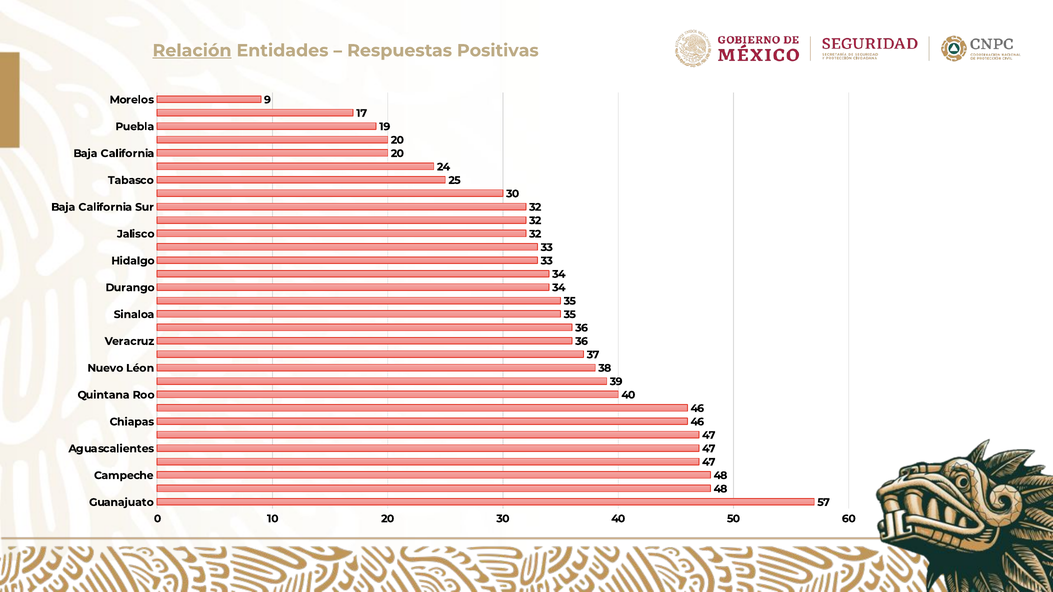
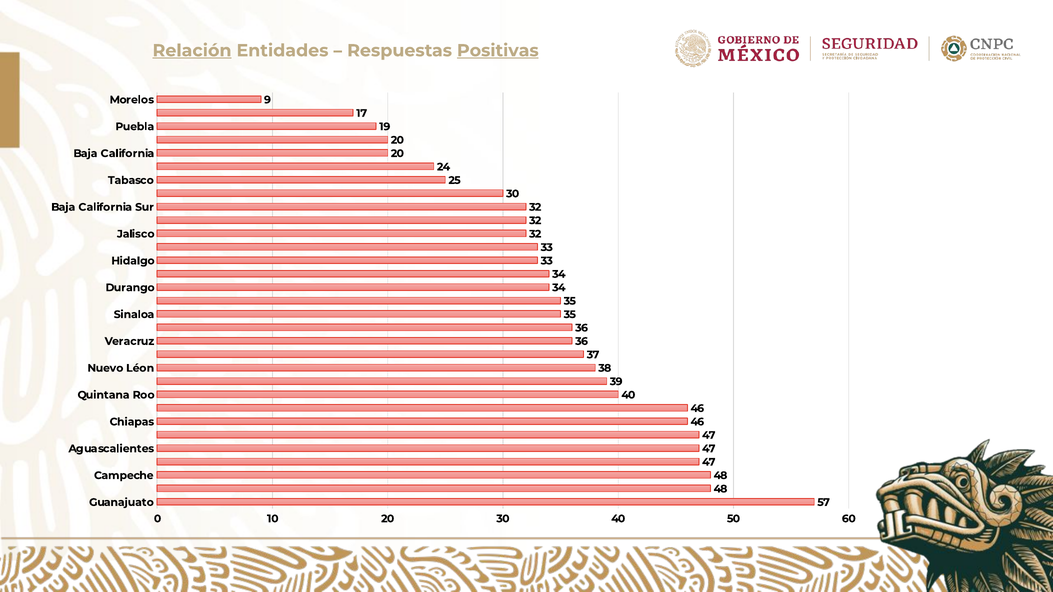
Positivas underline: none -> present
